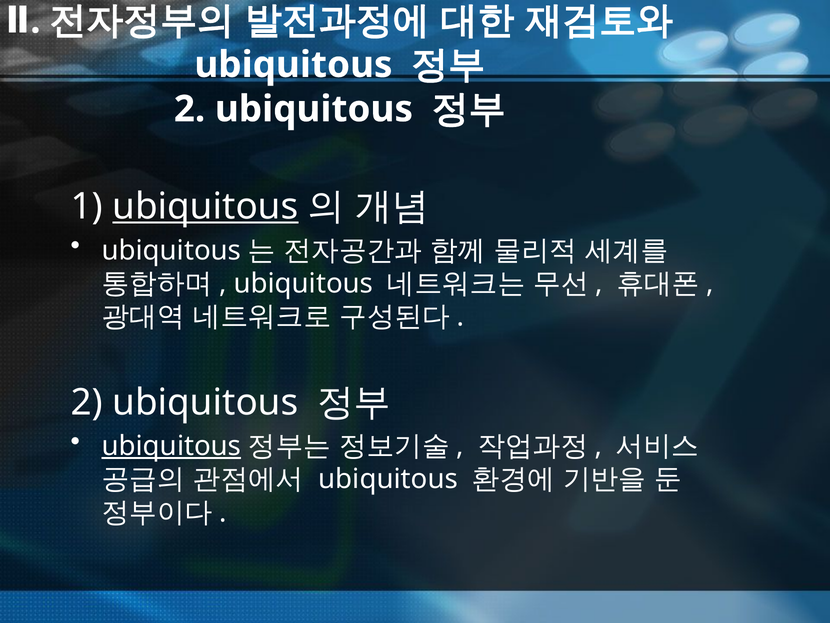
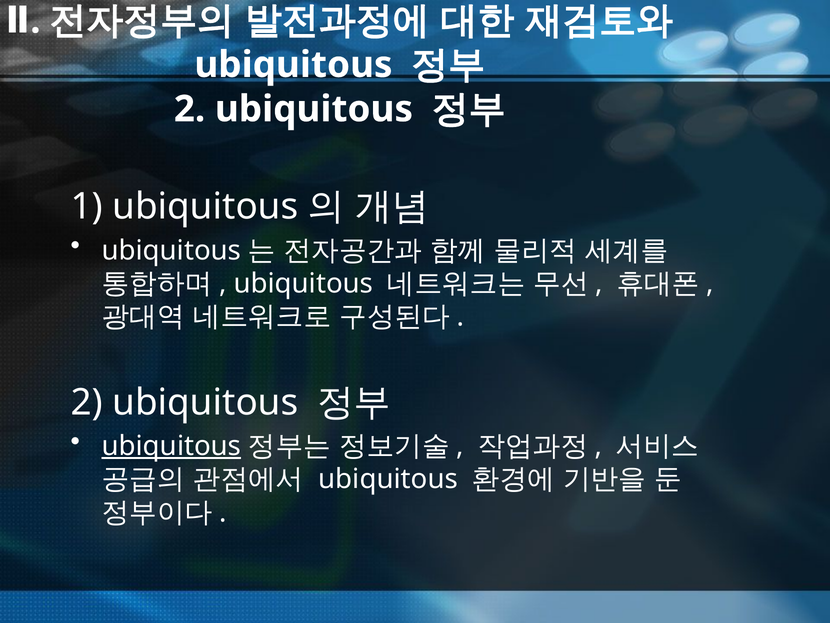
ubiquitous at (205, 207) underline: present -> none
